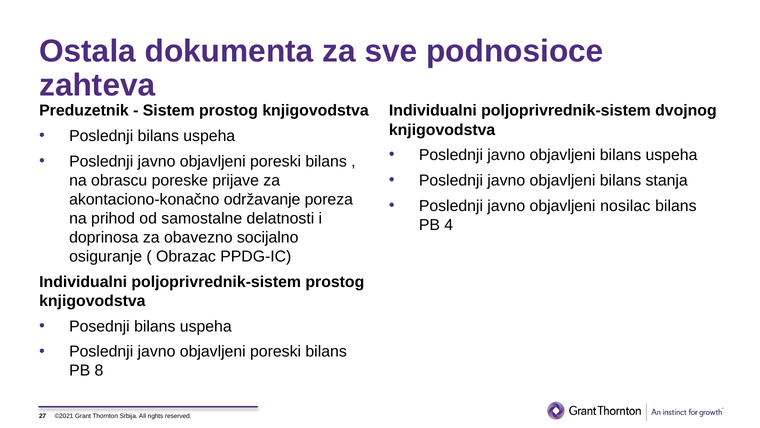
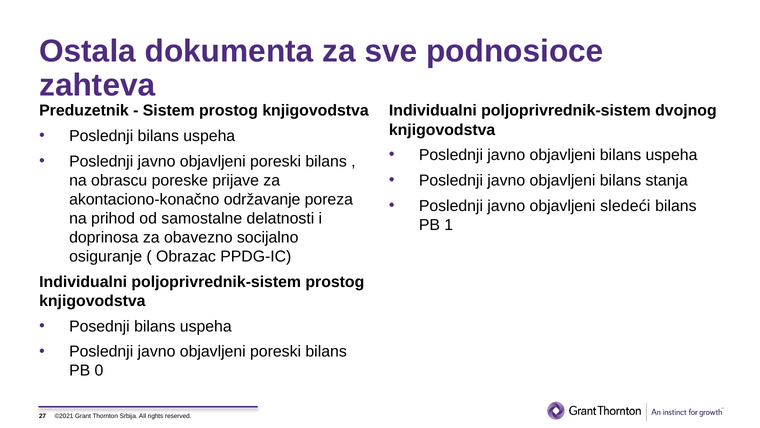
nosilac: nosilac -> sledeći
4: 4 -> 1
8: 8 -> 0
